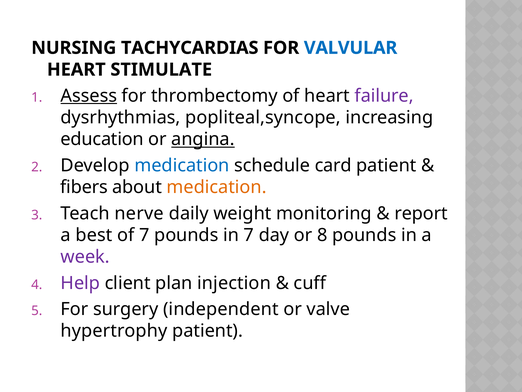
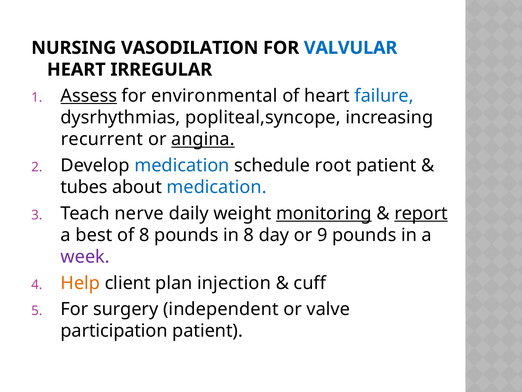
TACHYCARDIAS: TACHYCARDIAS -> VASODILATION
STIMULATE: STIMULATE -> IRREGULAR
thrombectomy: thrombectomy -> environmental
failure colour: purple -> blue
education: education -> recurrent
card: card -> root
fibers: fibers -> tubes
medication at (217, 187) colour: orange -> blue
monitoring underline: none -> present
report underline: none -> present
of 7: 7 -> 8
in 7: 7 -> 8
8: 8 -> 9
Help colour: purple -> orange
hypertrophy: hypertrophy -> participation
